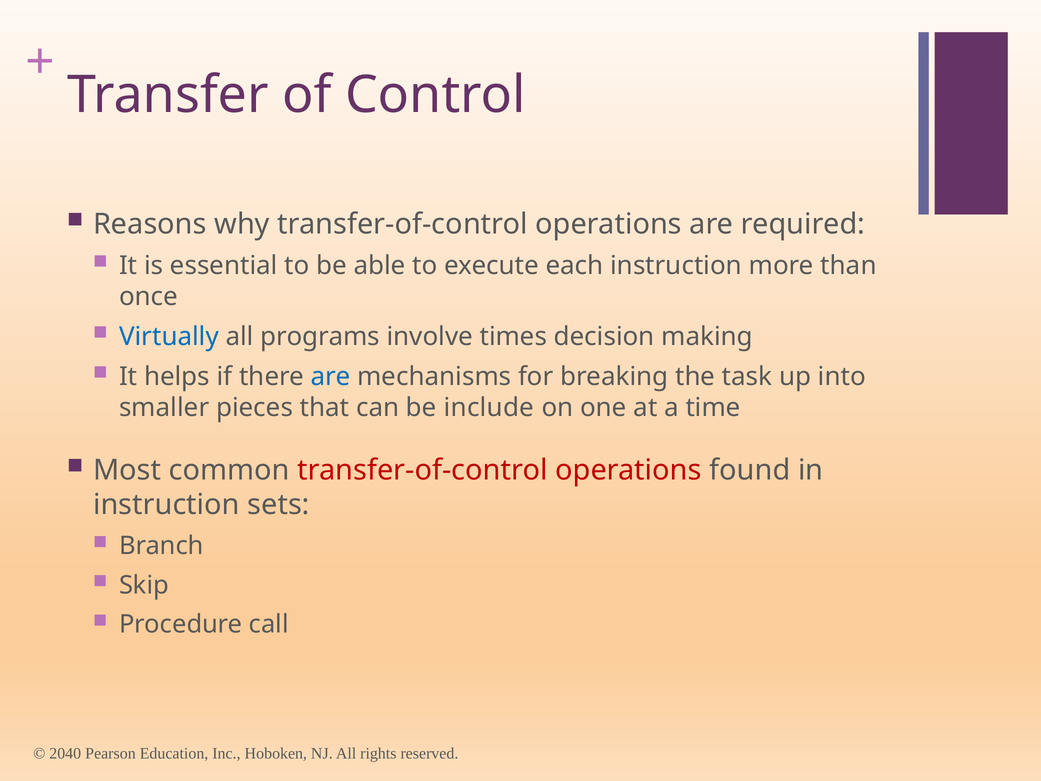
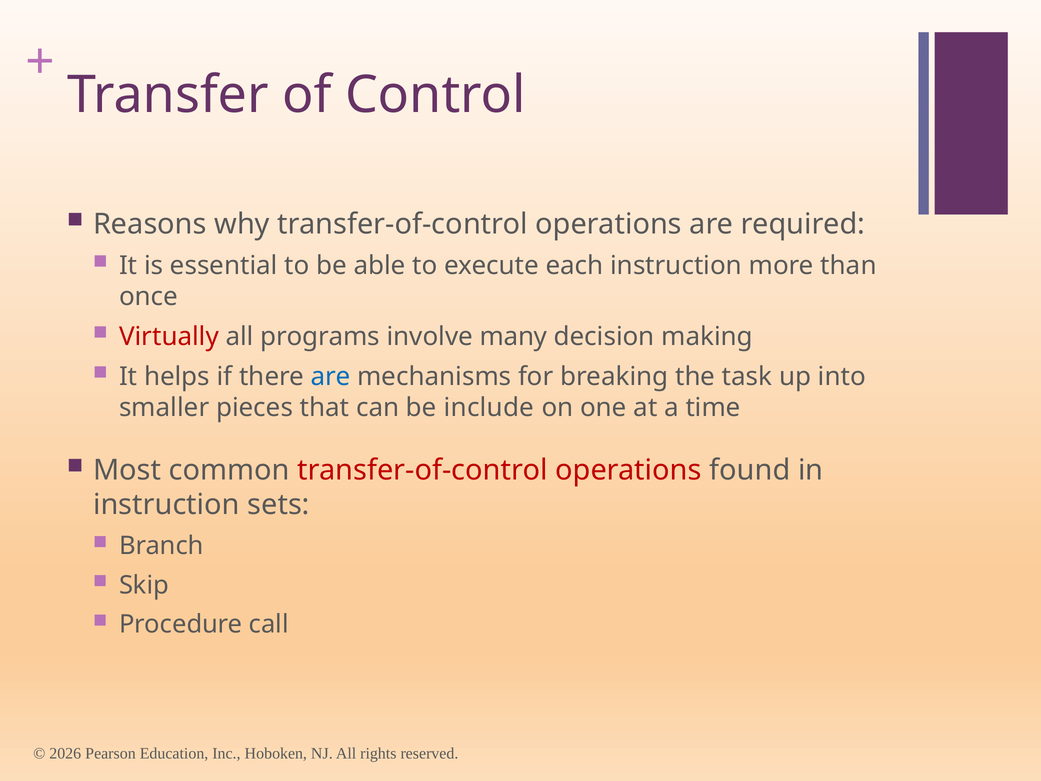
Virtually colour: blue -> red
times: times -> many
2040: 2040 -> 2026
